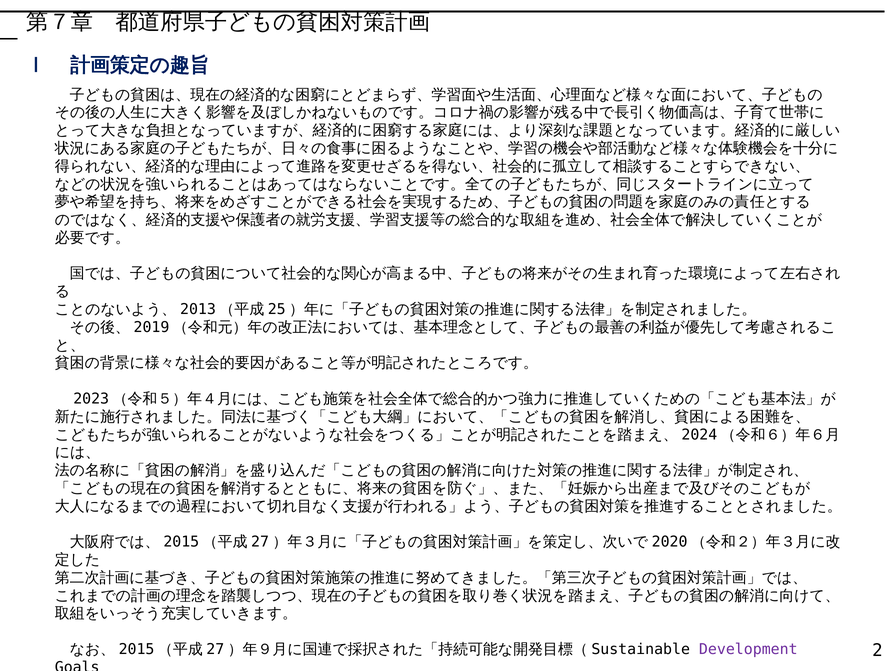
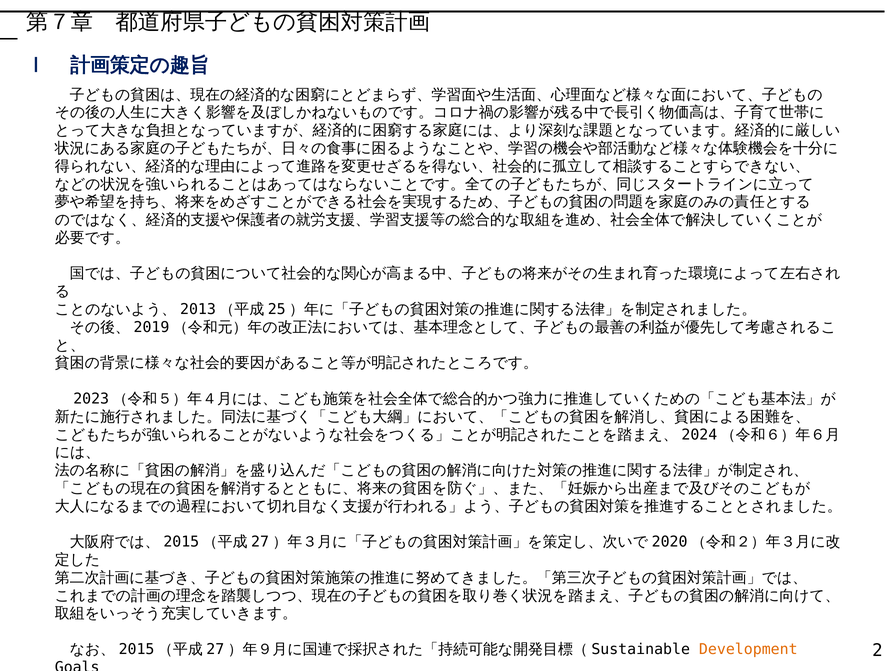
Development colour: purple -> orange
